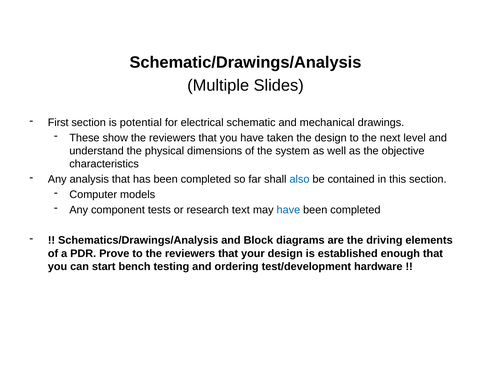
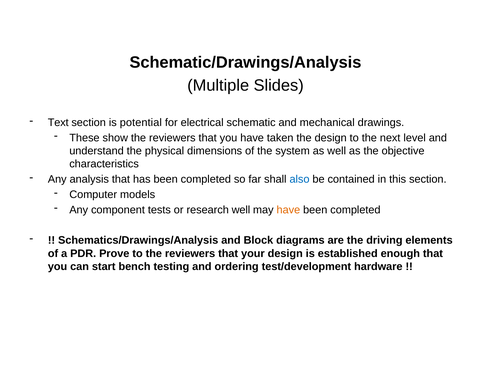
First: First -> Text
research text: text -> well
have at (288, 210) colour: blue -> orange
